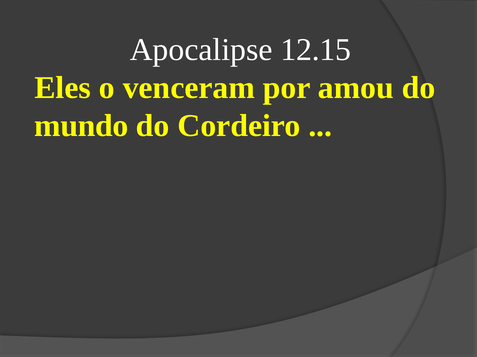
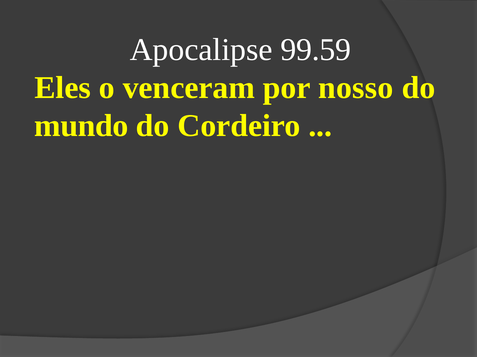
12.15: 12.15 -> 99.59
amou: amou -> nosso
